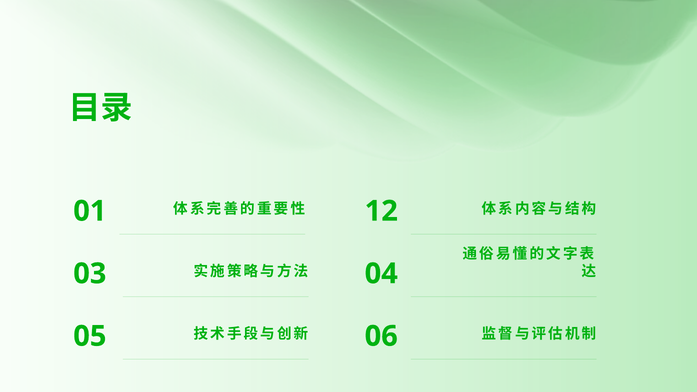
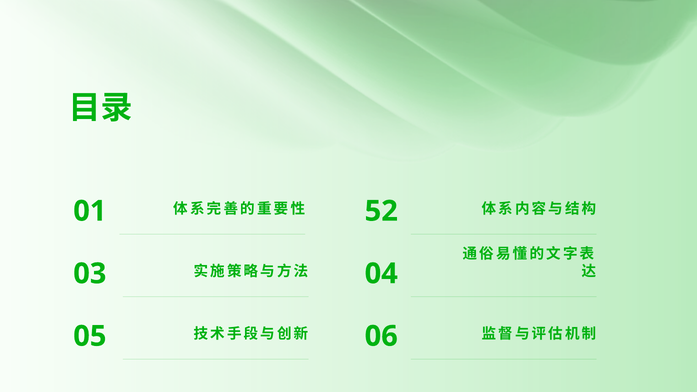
12: 12 -> 52
